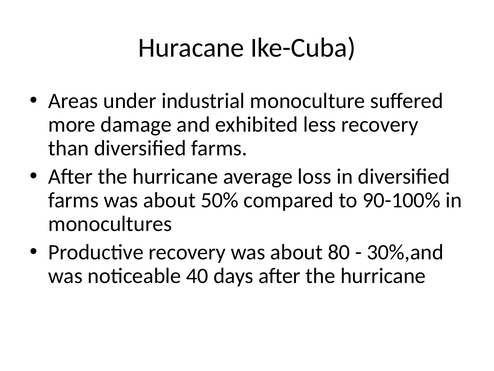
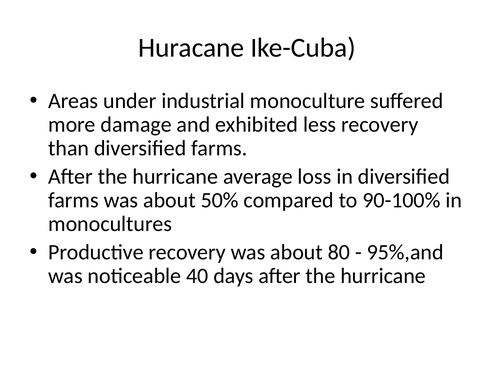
30%,and: 30%,and -> 95%,and
